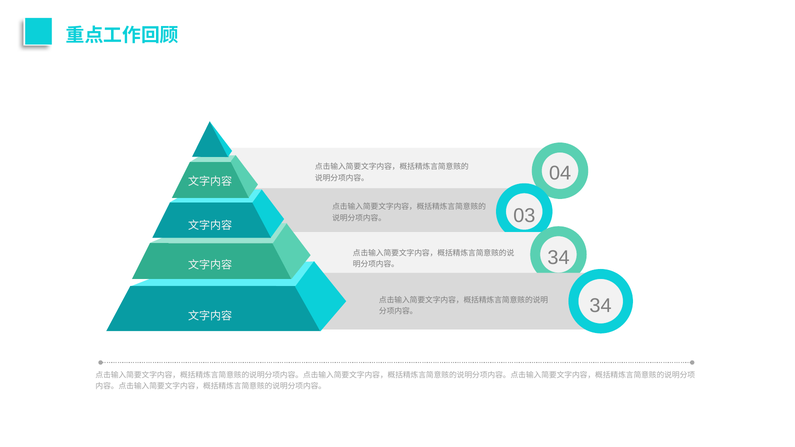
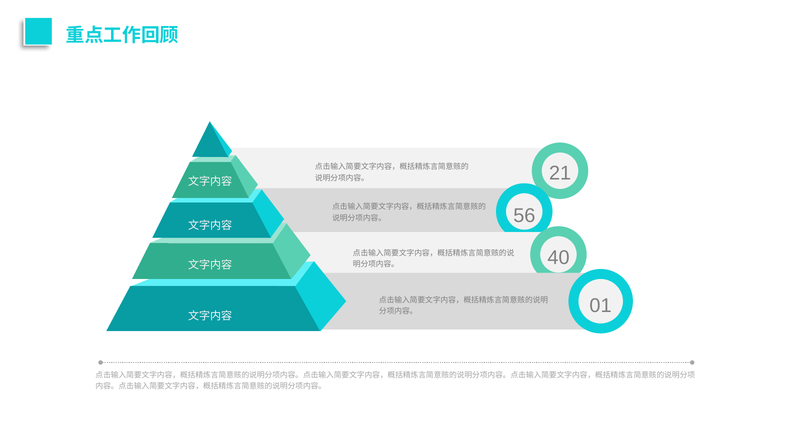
04: 04 -> 21
03: 03 -> 56
34 at (559, 258): 34 -> 40
34 at (601, 306): 34 -> 01
